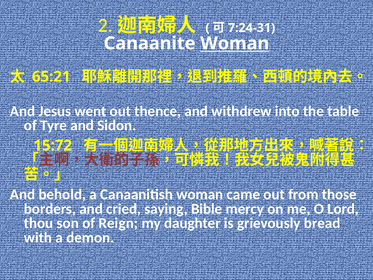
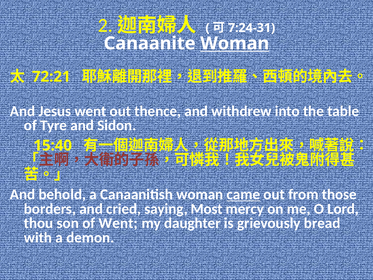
65:21: 65:21 -> 72:21
15:72: 15:72 -> 15:40
came underline: none -> present
Bible: Bible -> Most
of Reign: Reign -> Went
